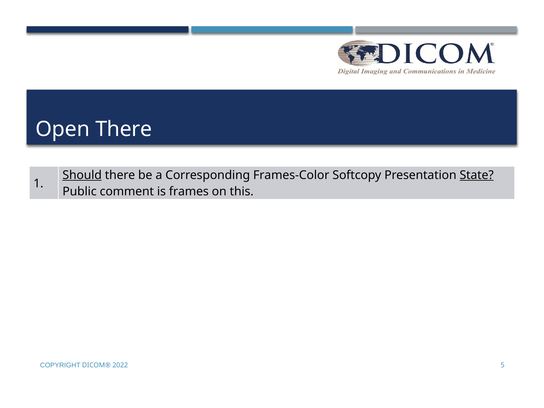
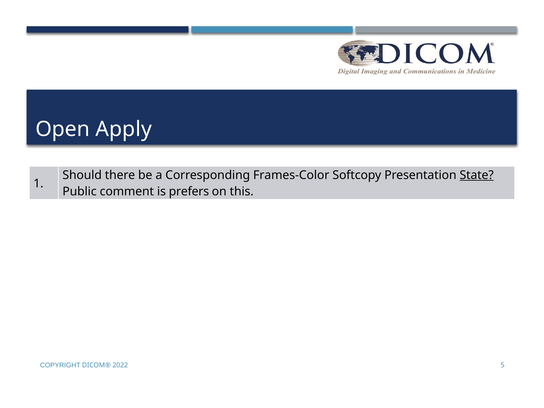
Open There: There -> Apply
Should underline: present -> none
frames: frames -> prefers
